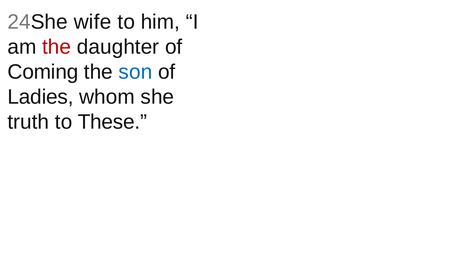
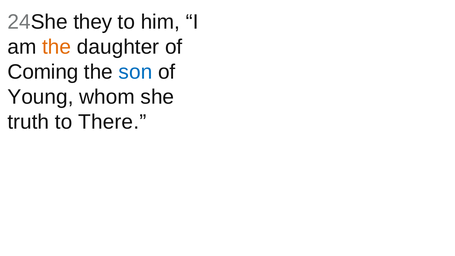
wife: wife -> they
the at (57, 47) colour: red -> orange
Ladies: Ladies -> Young
These: These -> There
